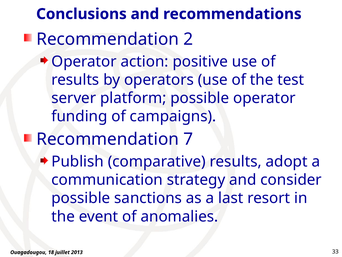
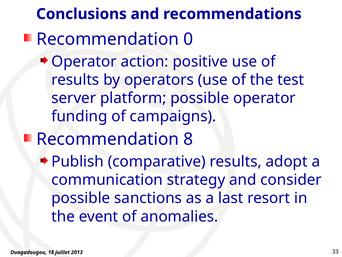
2: 2 -> 0
7: 7 -> 8
